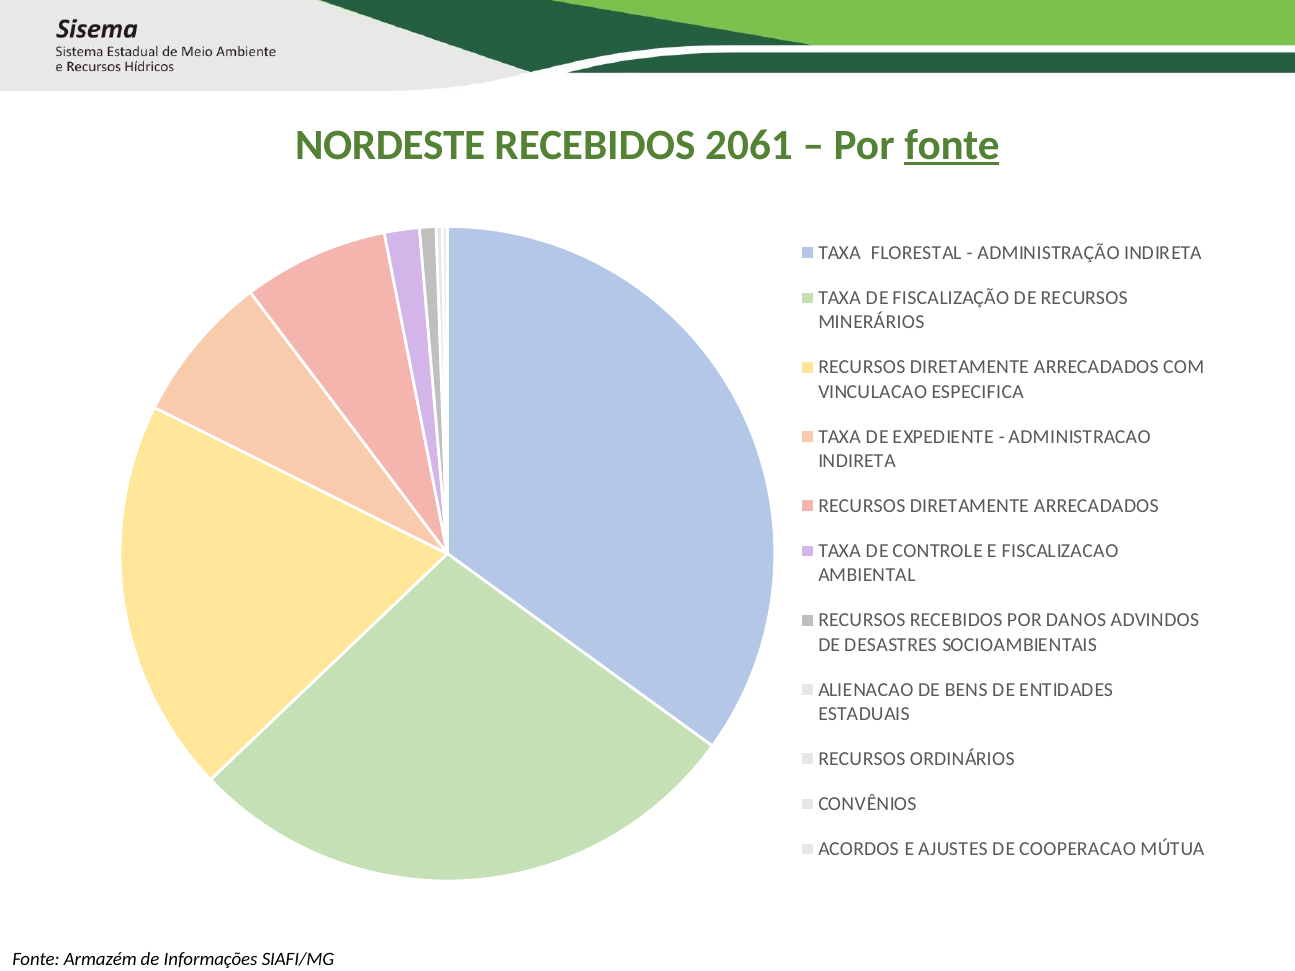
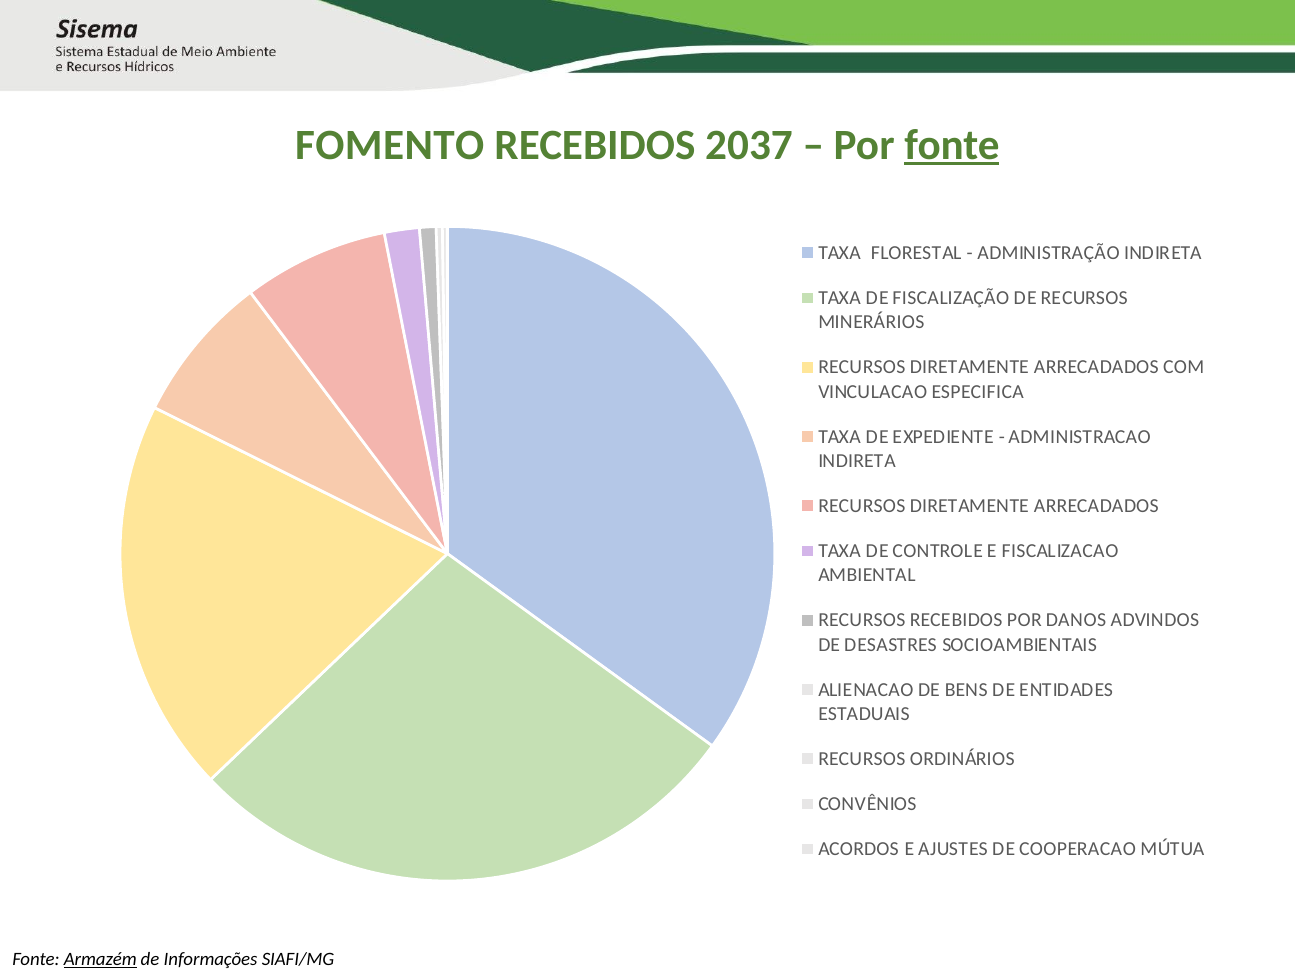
NORDESTE: NORDESTE -> FOMENTO
2061: 2061 -> 2037
Armazém underline: none -> present
